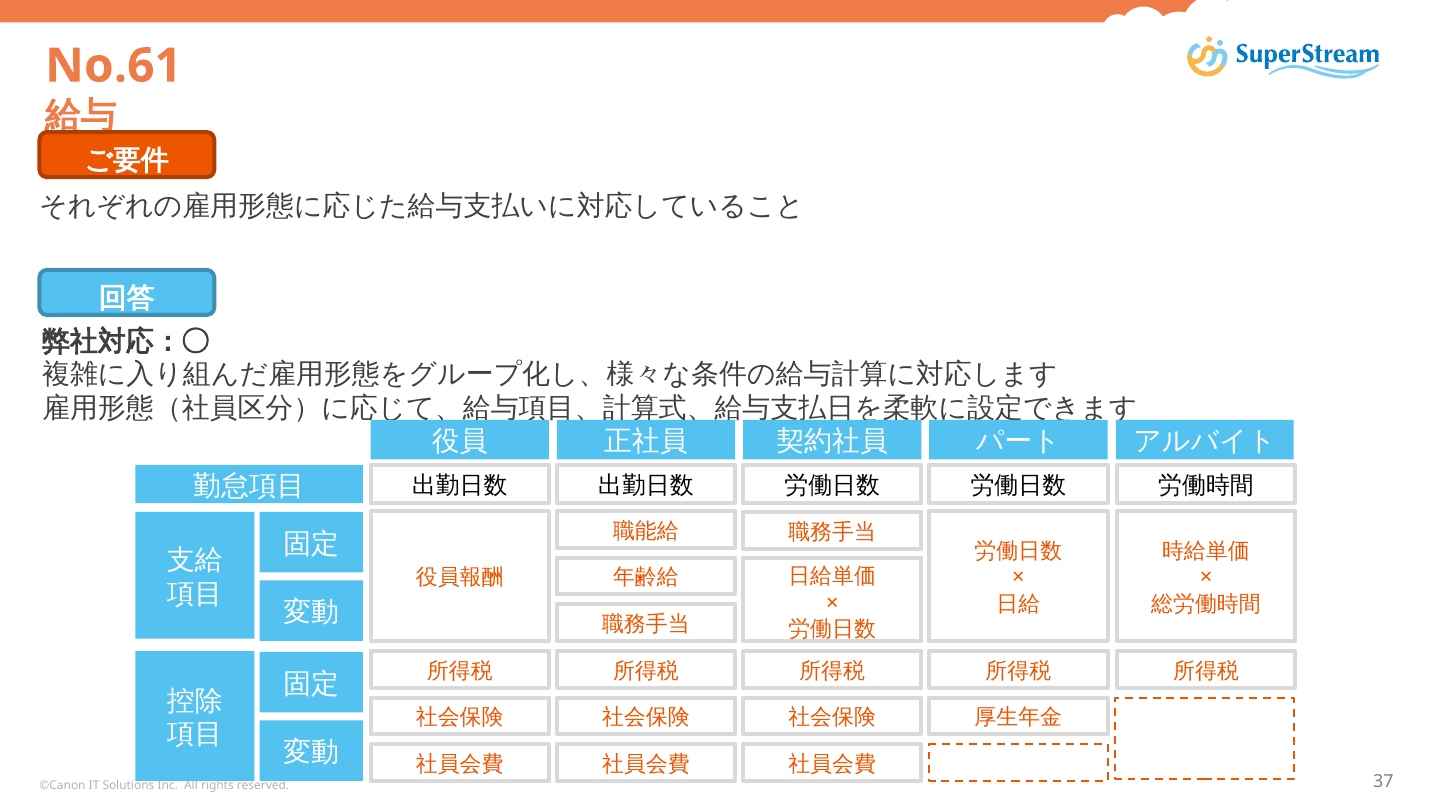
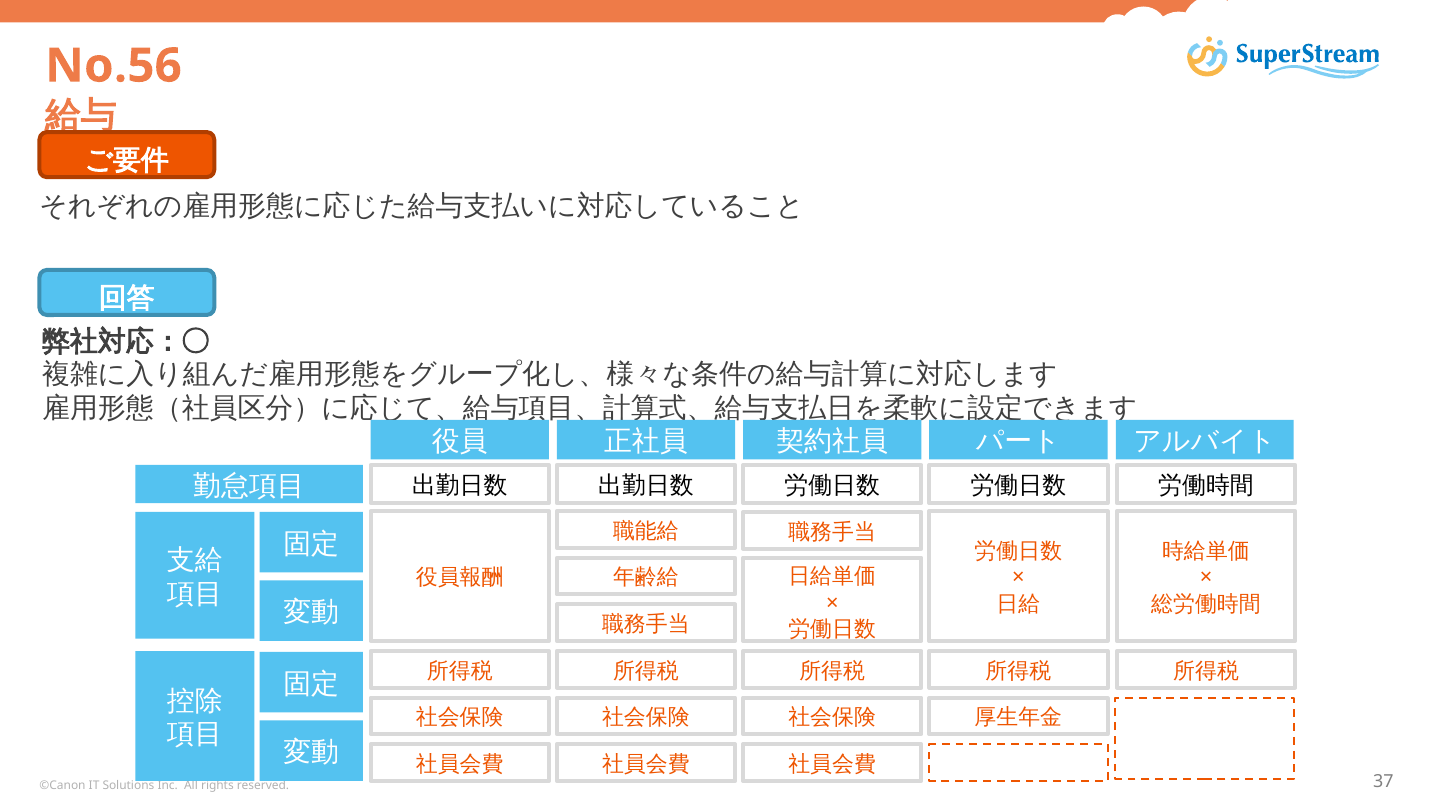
No.61: No.61 -> No.56
